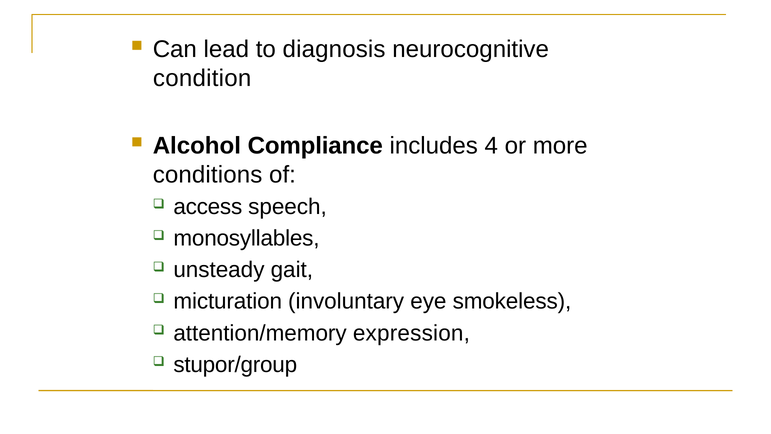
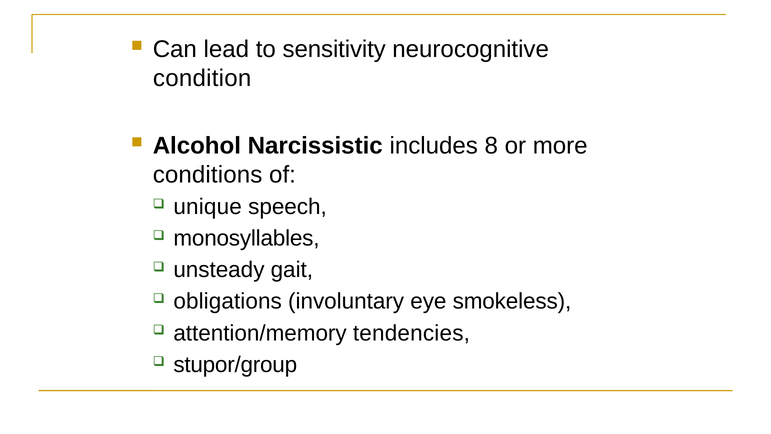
diagnosis: diagnosis -> sensitivity
Compliance: Compliance -> Narcissistic
4: 4 -> 8
access: access -> unique
micturation: micturation -> obligations
expression: expression -> tendencies
